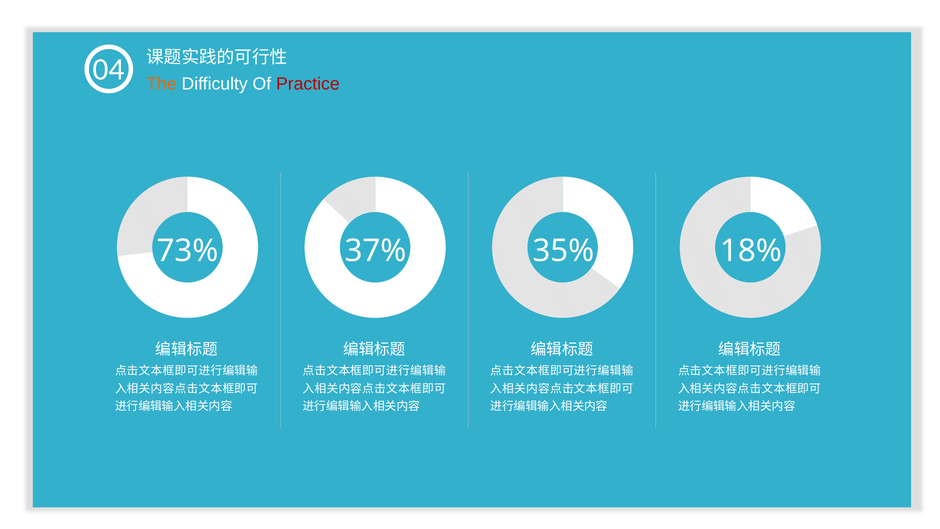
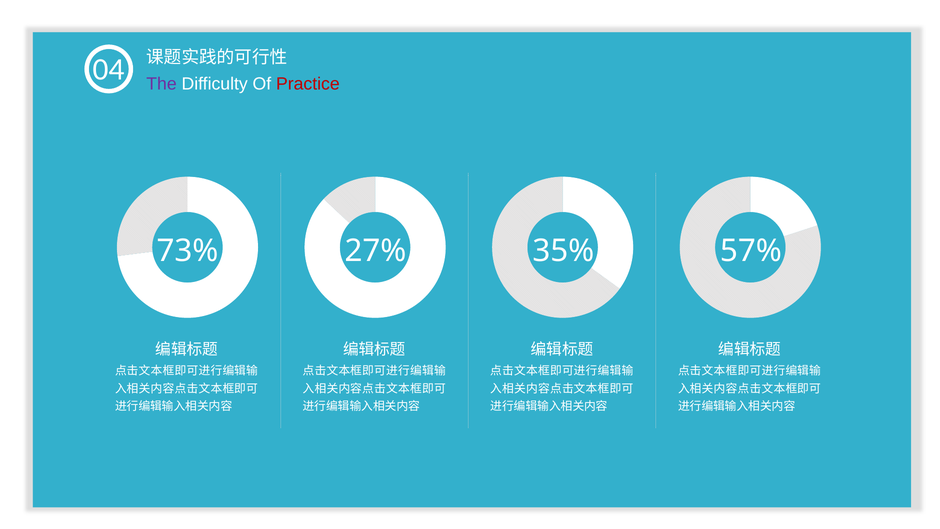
The colour: orange -> purple
37%: 37% -> 27%
18%: 18% -> 57%
